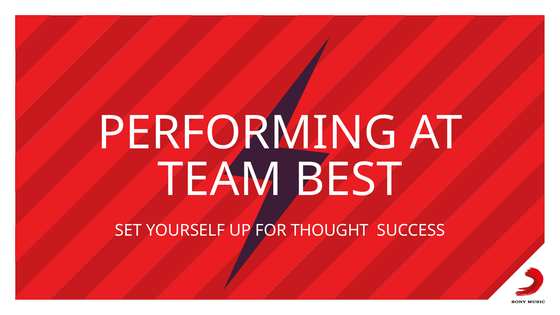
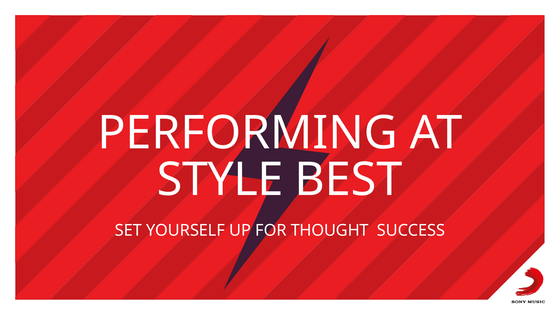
TEAM: TEAM -> STYLE
